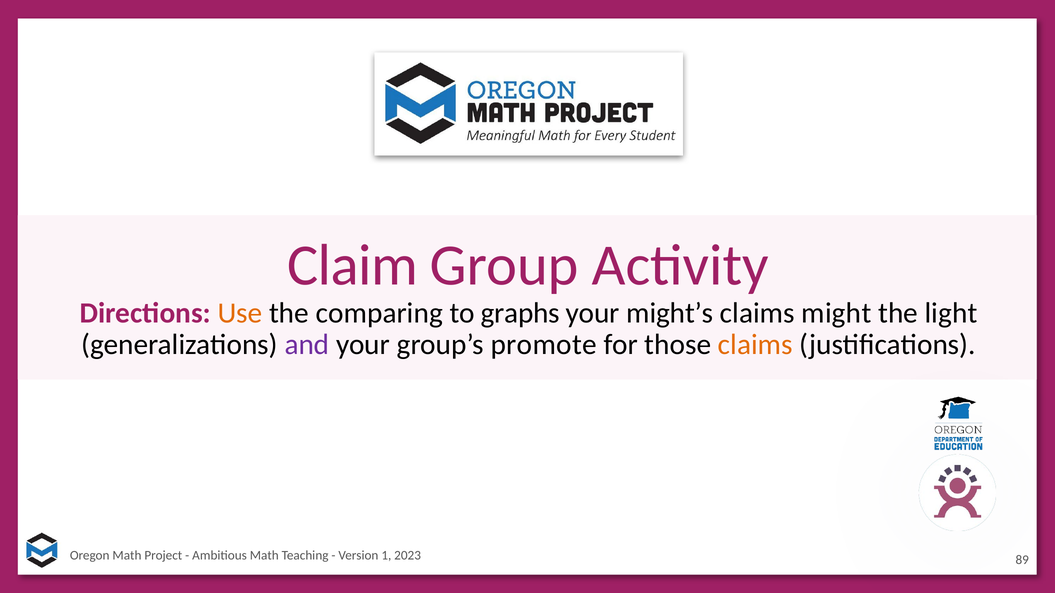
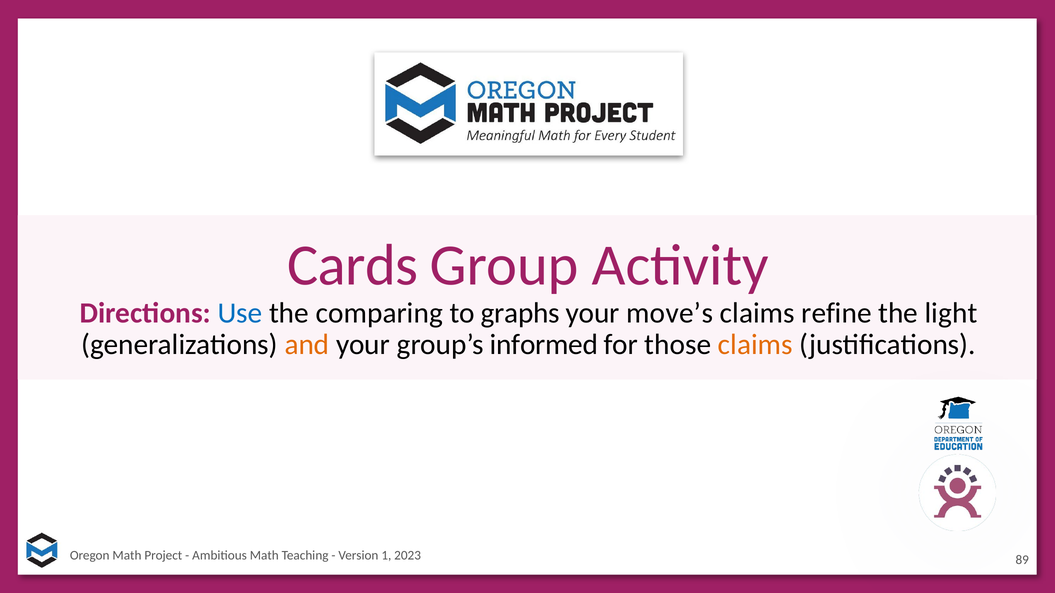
Claim: Claim -> Cards
Use colour: orange -> blue
might’s: might’s -> move’s
might: might -> refine
and colour: purple -> orange
promote: promote -> informed
